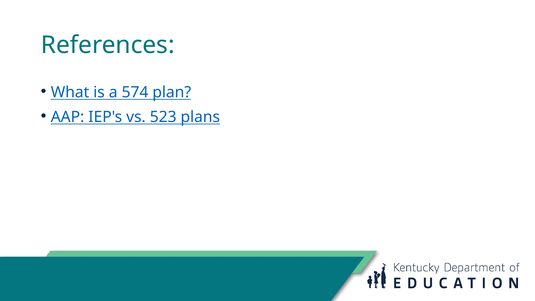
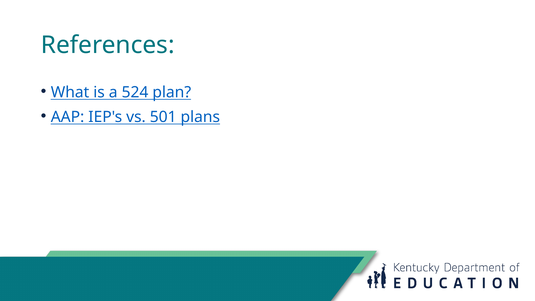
574: 574 -> 524
523: 523 -> 501
